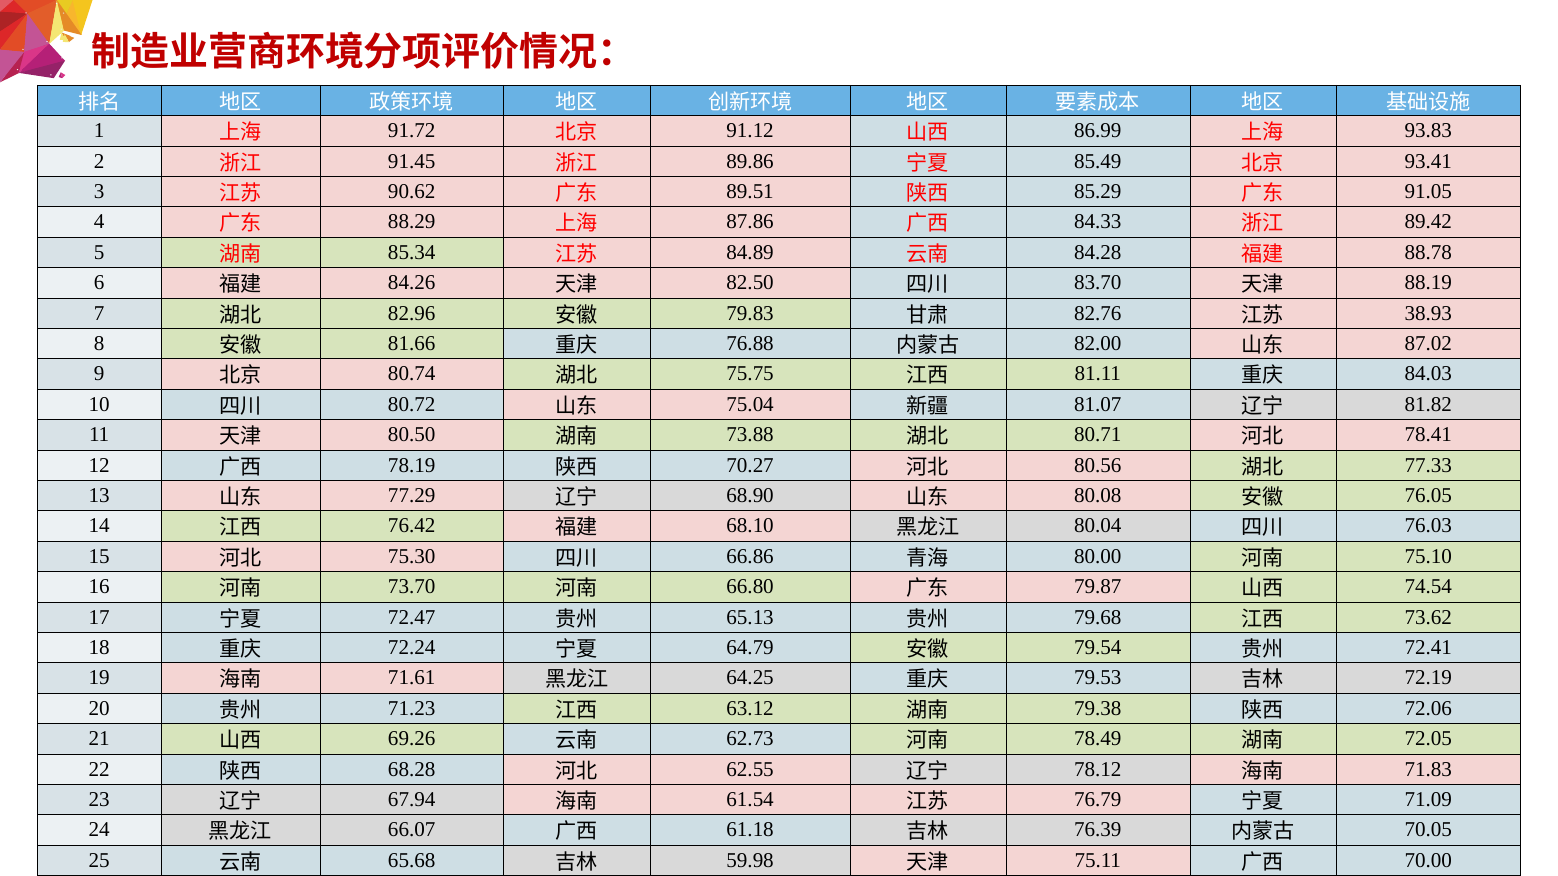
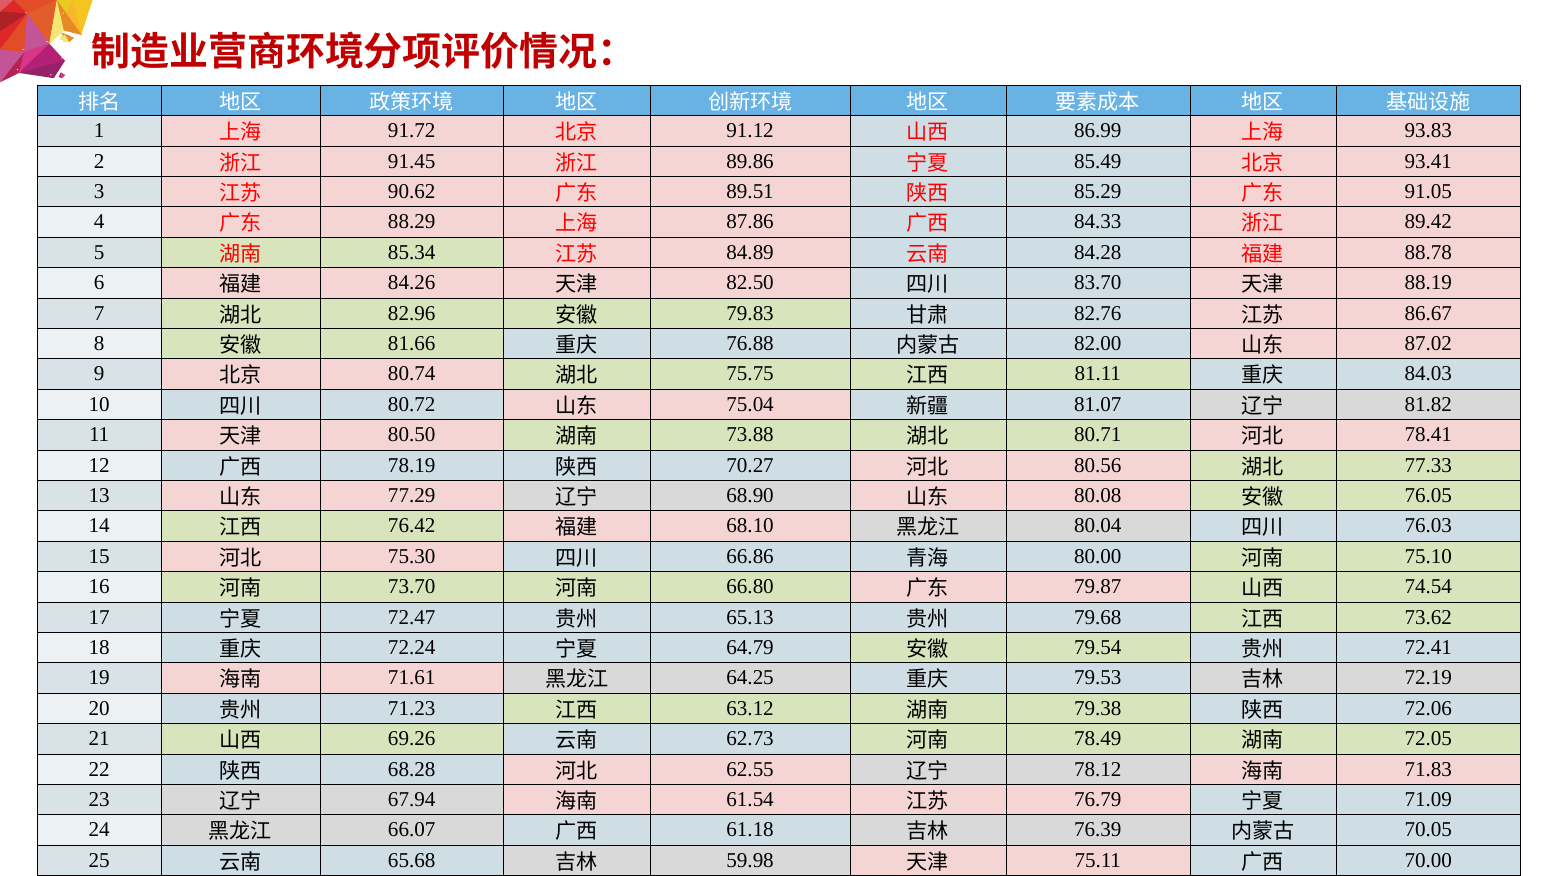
38.93: 38.93 -> 86.67
